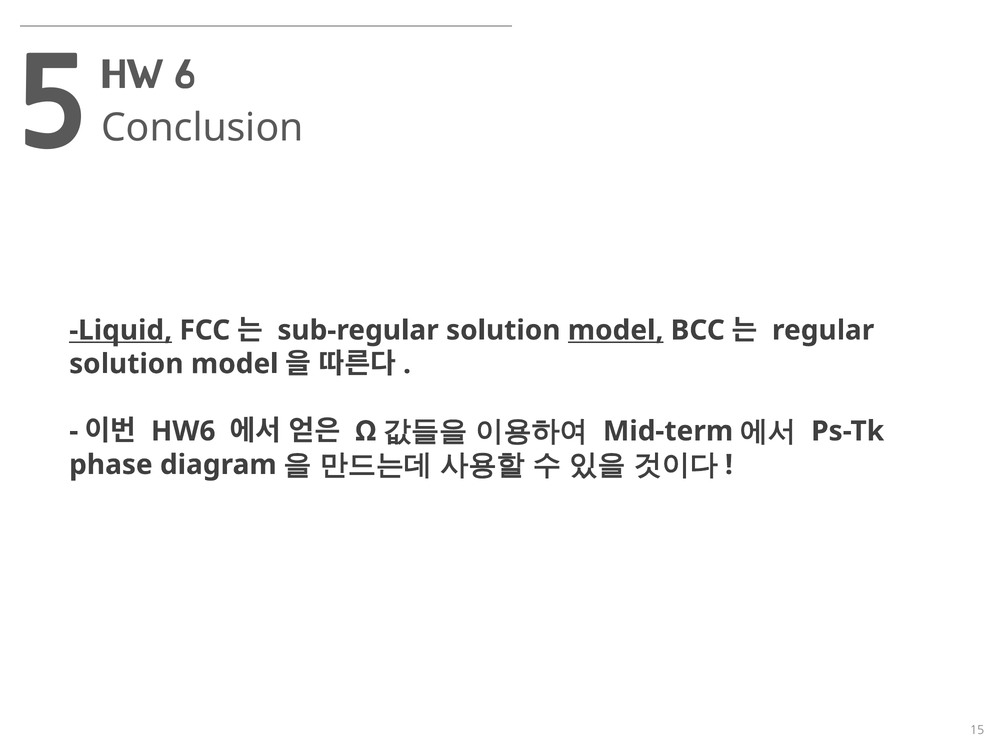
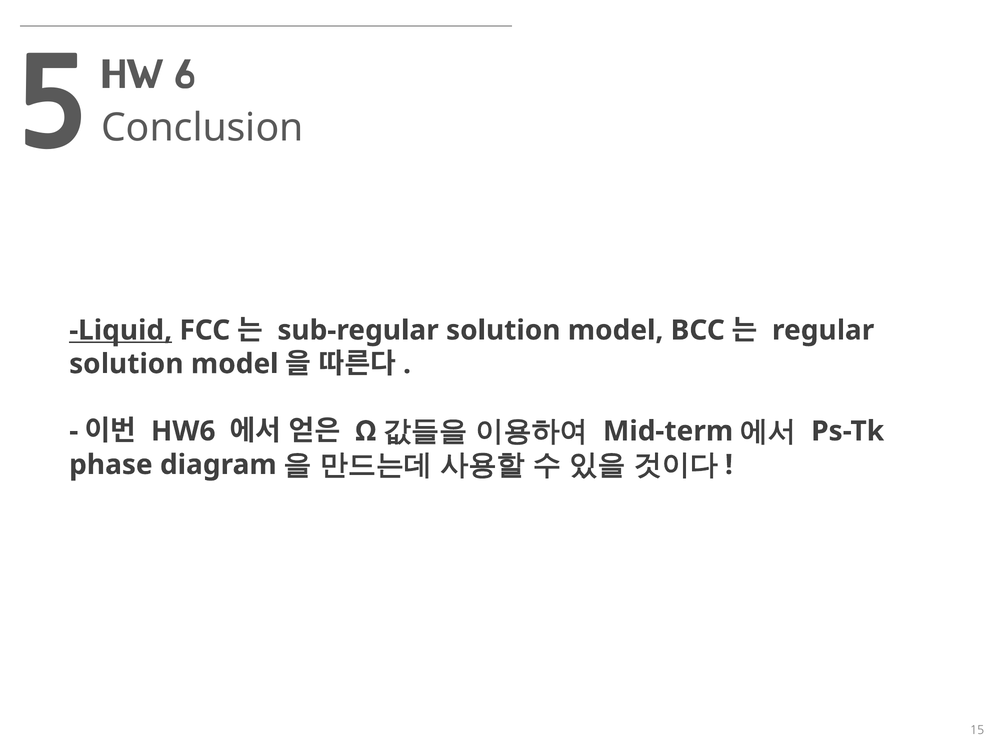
model at (616, 330) underline: present -> none
